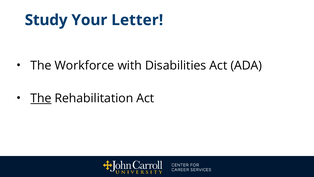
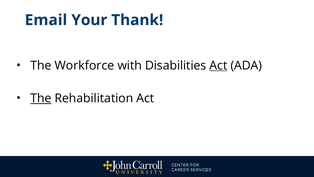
Study: Study -> Email
Letter: Letter -> Thank
Act at (218, 65) underline: none -> present
